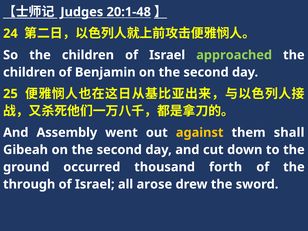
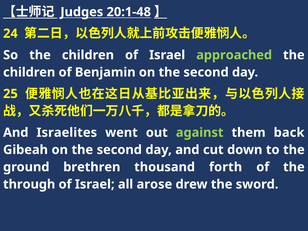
Assembly: Assembly -> Israelites
against colour: yellow -> light green
shall: shall -> back
occurred: occurred -> brethren
